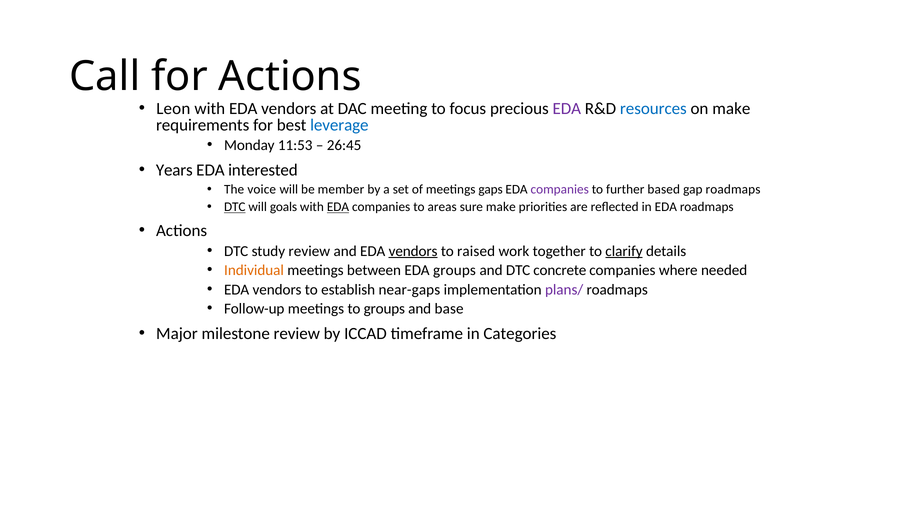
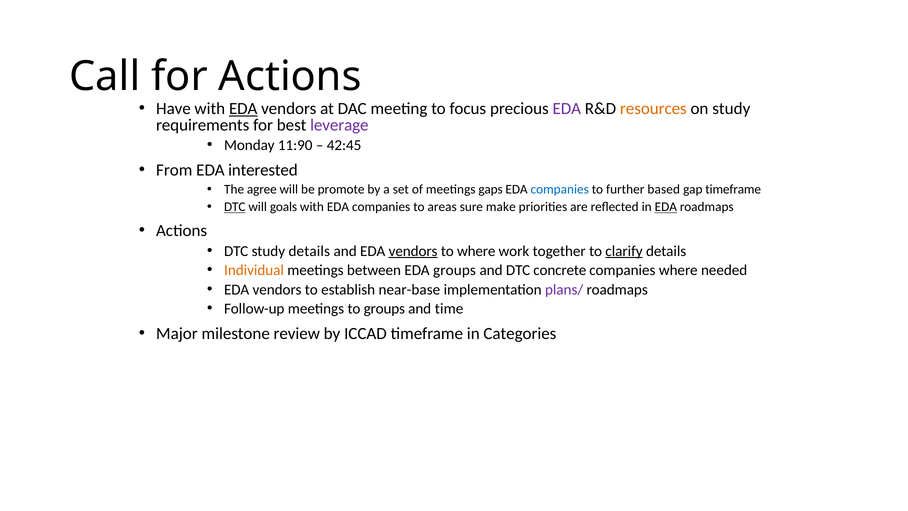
Leon: Leon -> Have
EDA at (243, 109) underline: none -> present
resources colour: blue -> orange
on make: make -> study
leverage colour: blue -> purple
11:53: 11:53 -> 11:90
26:45: 26:45 -> 42:45
Years: Years -> From
voice: voice -> agree
member: member -> promote
companies at (560, 189) colour: purple -> blue
gap roadmaps: roadmaps -> timeframe
EDA at (338, 207) underline: present -> none
EDA at (666, 207) underline: none -> present
study review: review -> details
to raised: raised -> where
near-gaps: near-gaps -> near-base
base: base -> time
